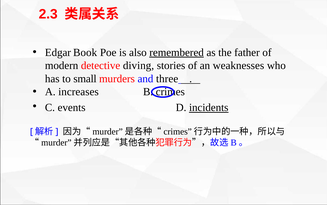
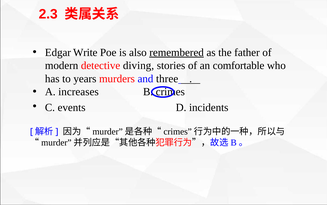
Book: Book -> Write
weaknesses: weaknesses -> comfortable
small: small -> years
incidents underline: present -> none
